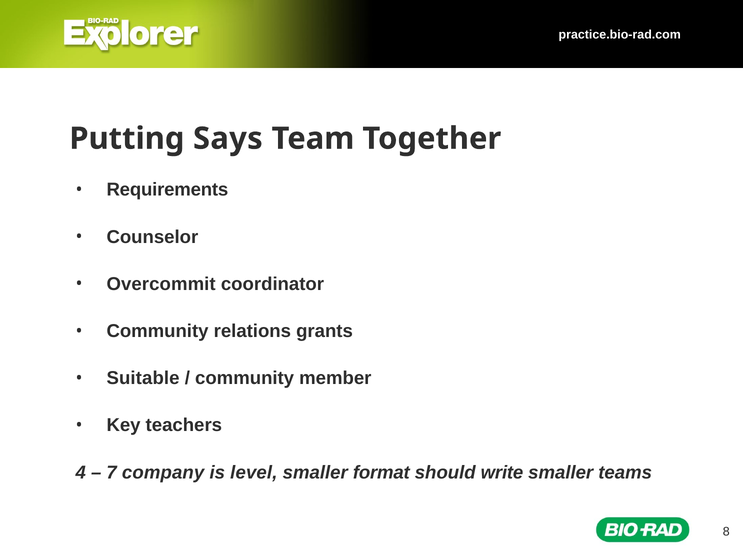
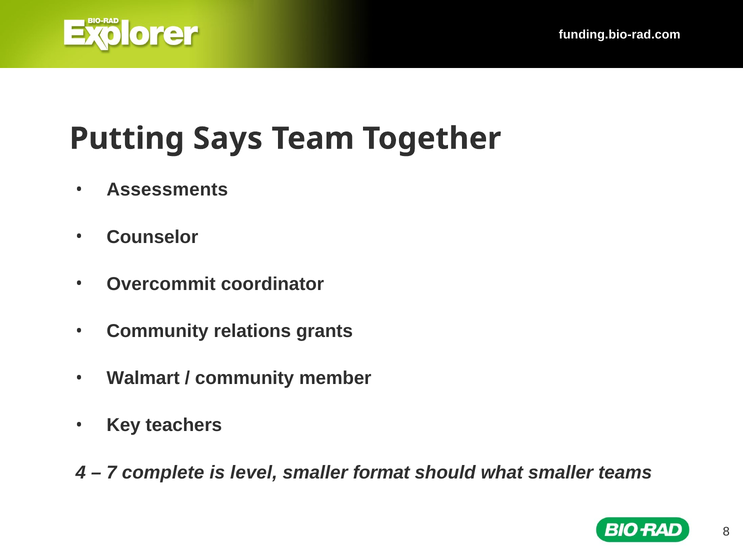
practice.bio-rad.com: practice.bio-rad.com -> funding.bio-rad.com
Requirements: Requirements -> Assessments
Suitable: Suitable -> Walmart
company: company -> complete
write: write -> what
